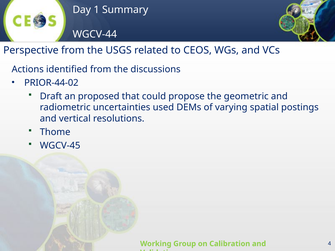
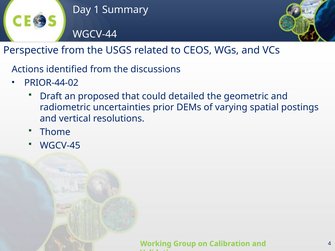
propose: propose -> detailed
used: used -> prior
